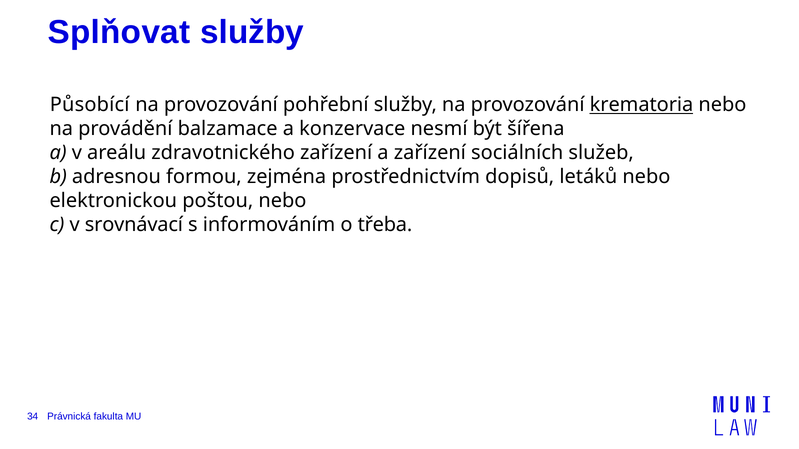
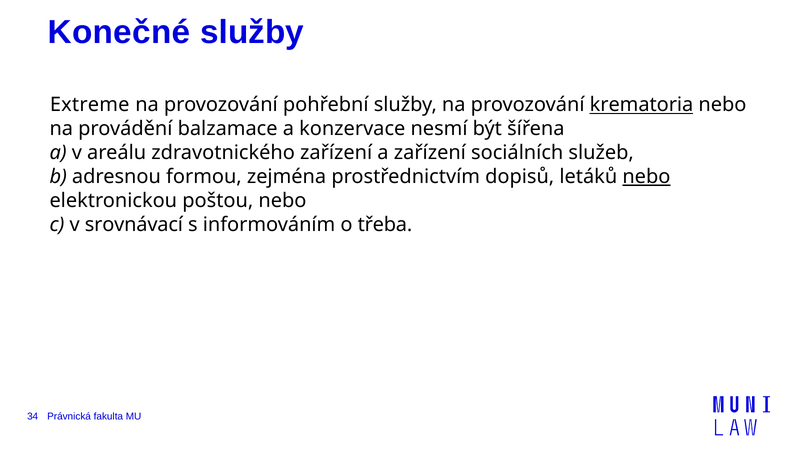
Splňovat: Splňovat -> Konečné
Působící: Působící -> Extreme
nebo at (646, 177) underline: none -> present
